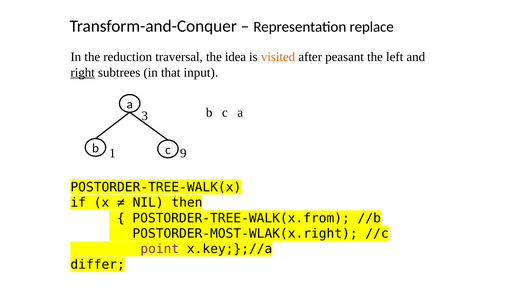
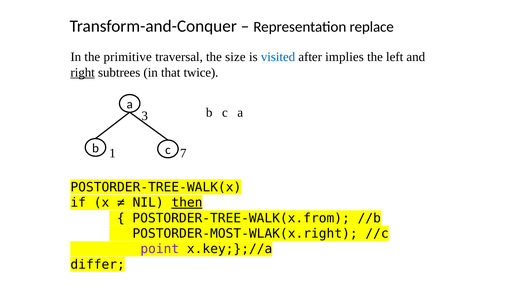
reduction: reduction -> primitive
idea: idea -> size
visited colour: orange -> blue
peasant: peasant -> implies
input: input -> twice
9: 9 -> 7
then underline: none -> present
